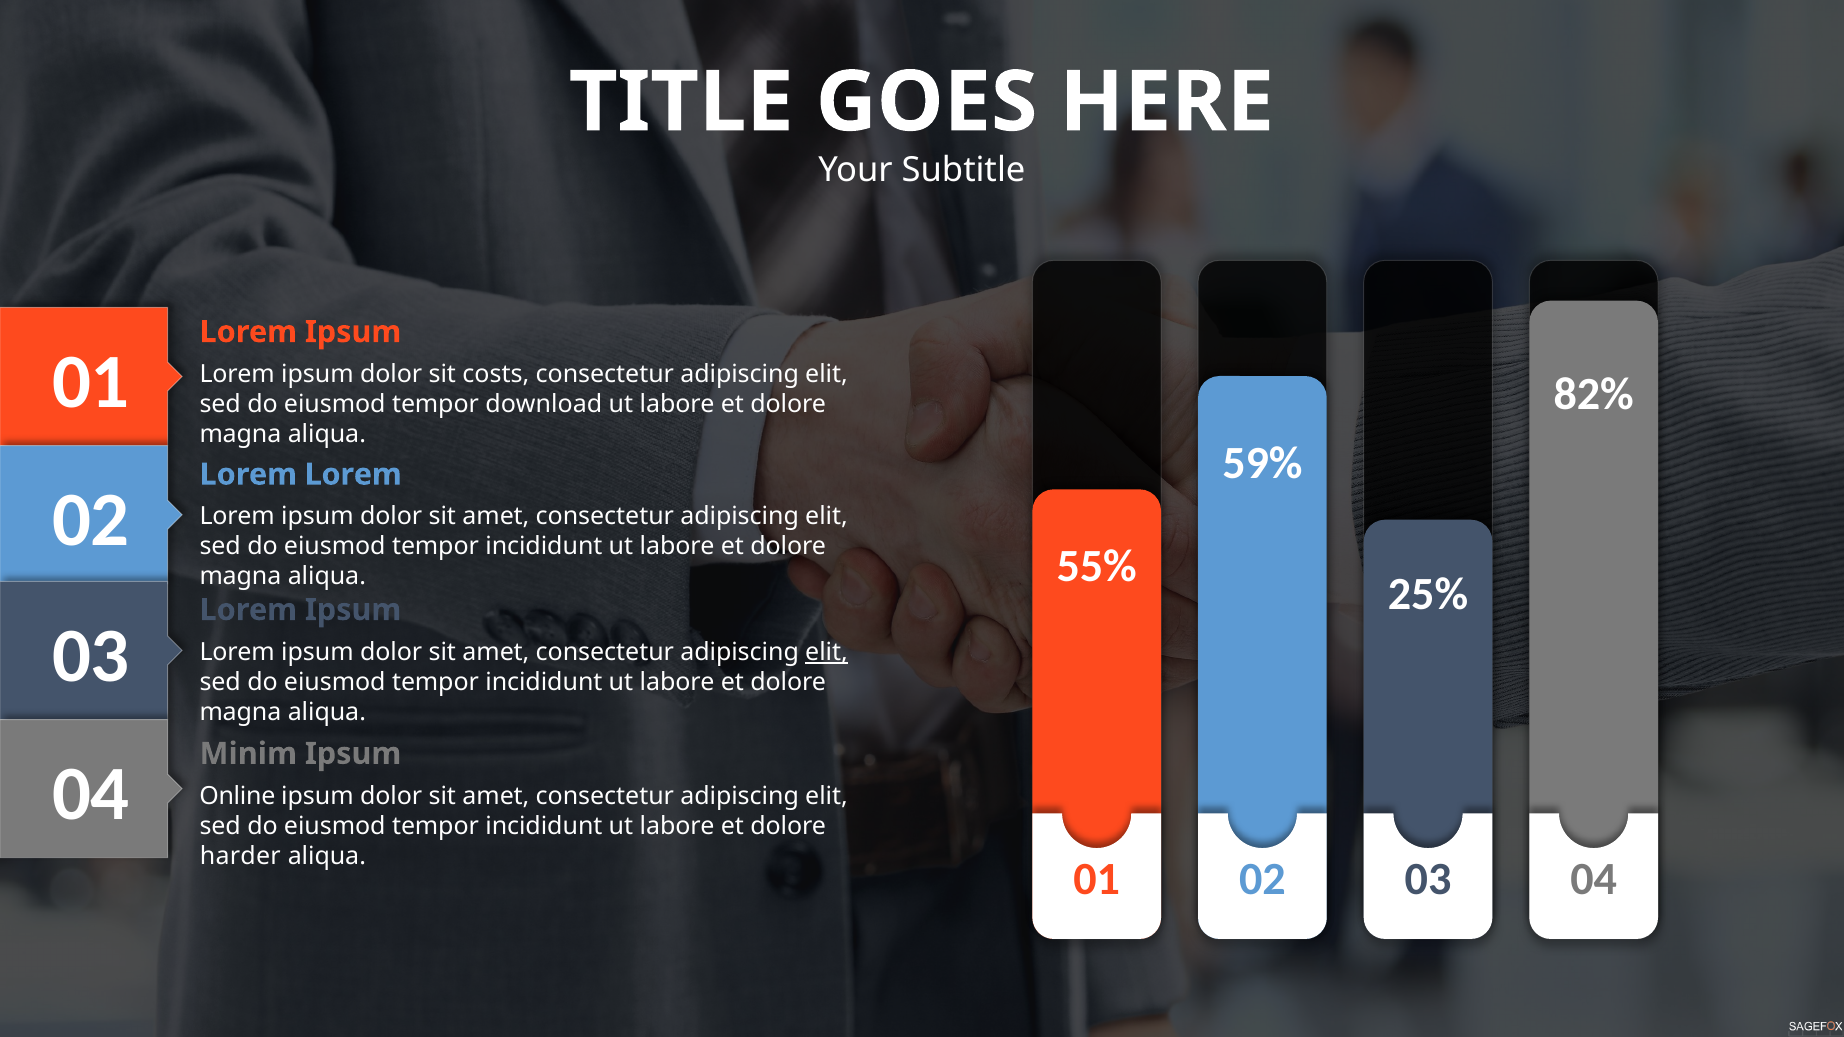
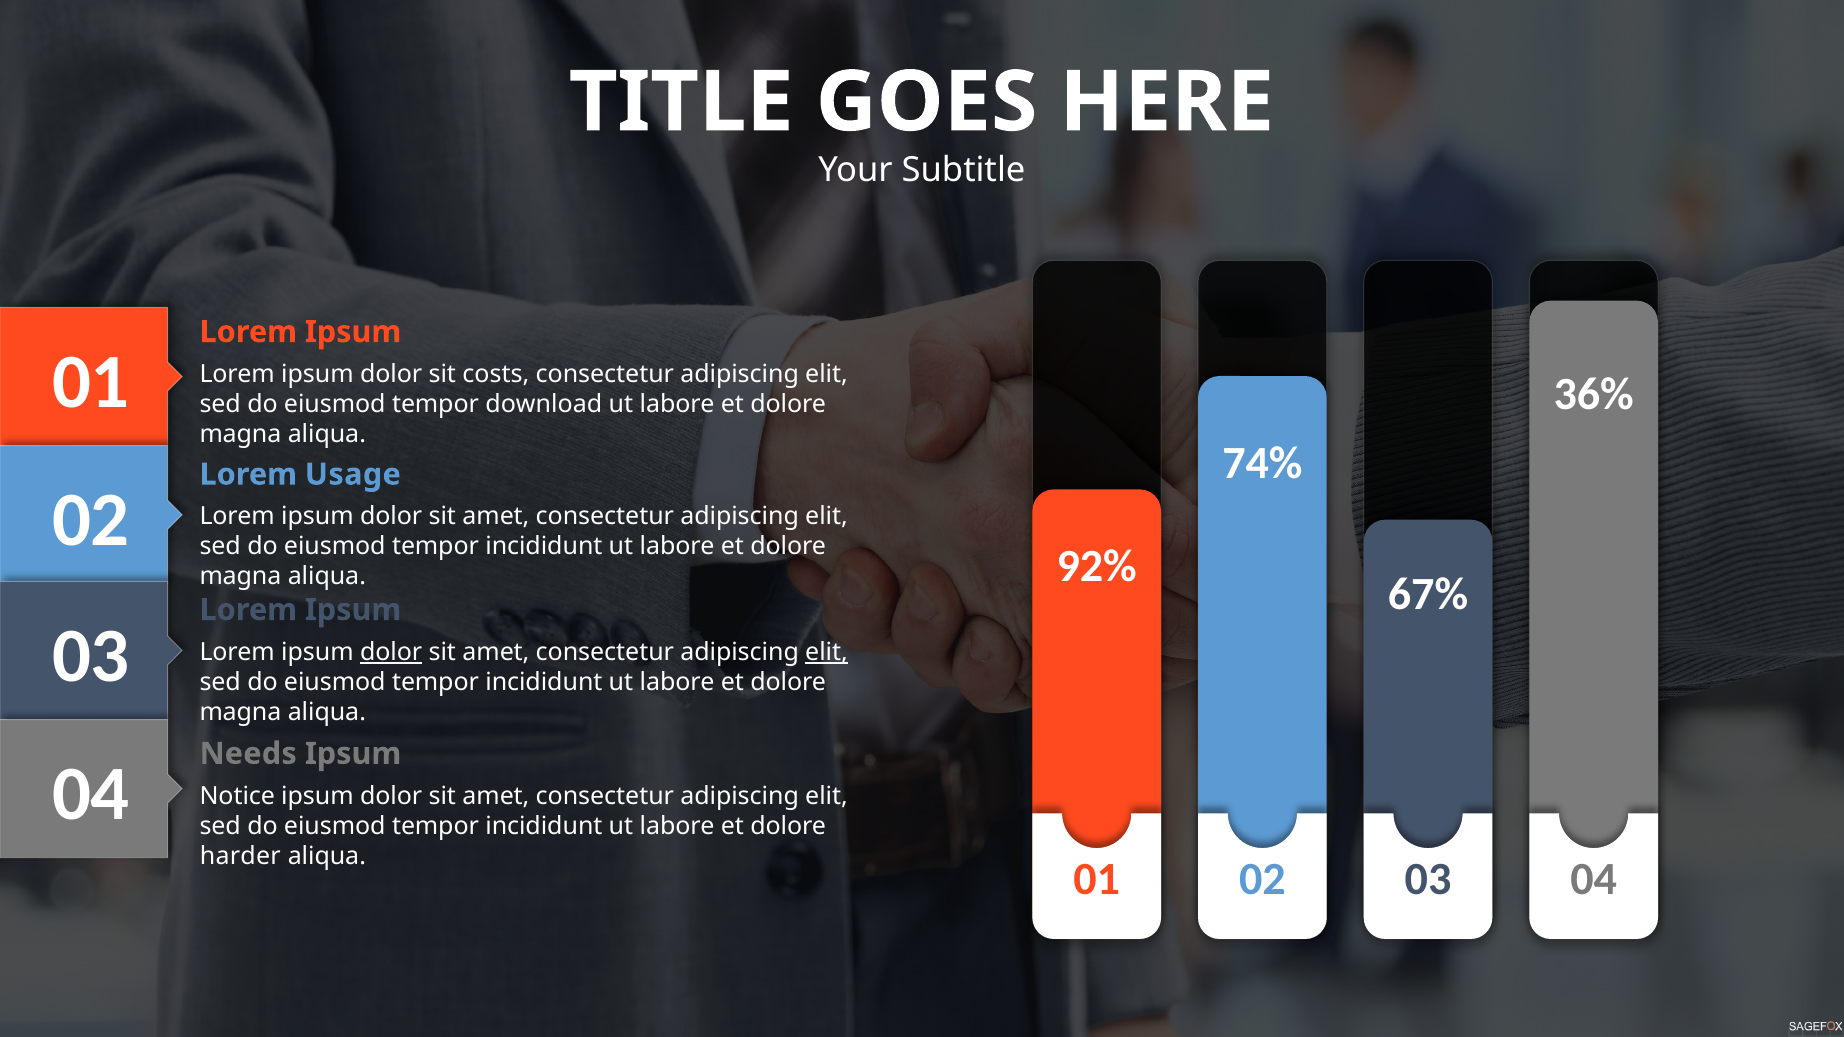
82%: 82% -> 36%
59%: 59% -> 74%
Lorem at (353, 475): Lorem -> Usage
55%: 55% -> 92%
25%: 25% -> 67%
dolor at (391, 652) underline: none -> present
Minim: Minim -> Needs
Online: Online -> Notice
